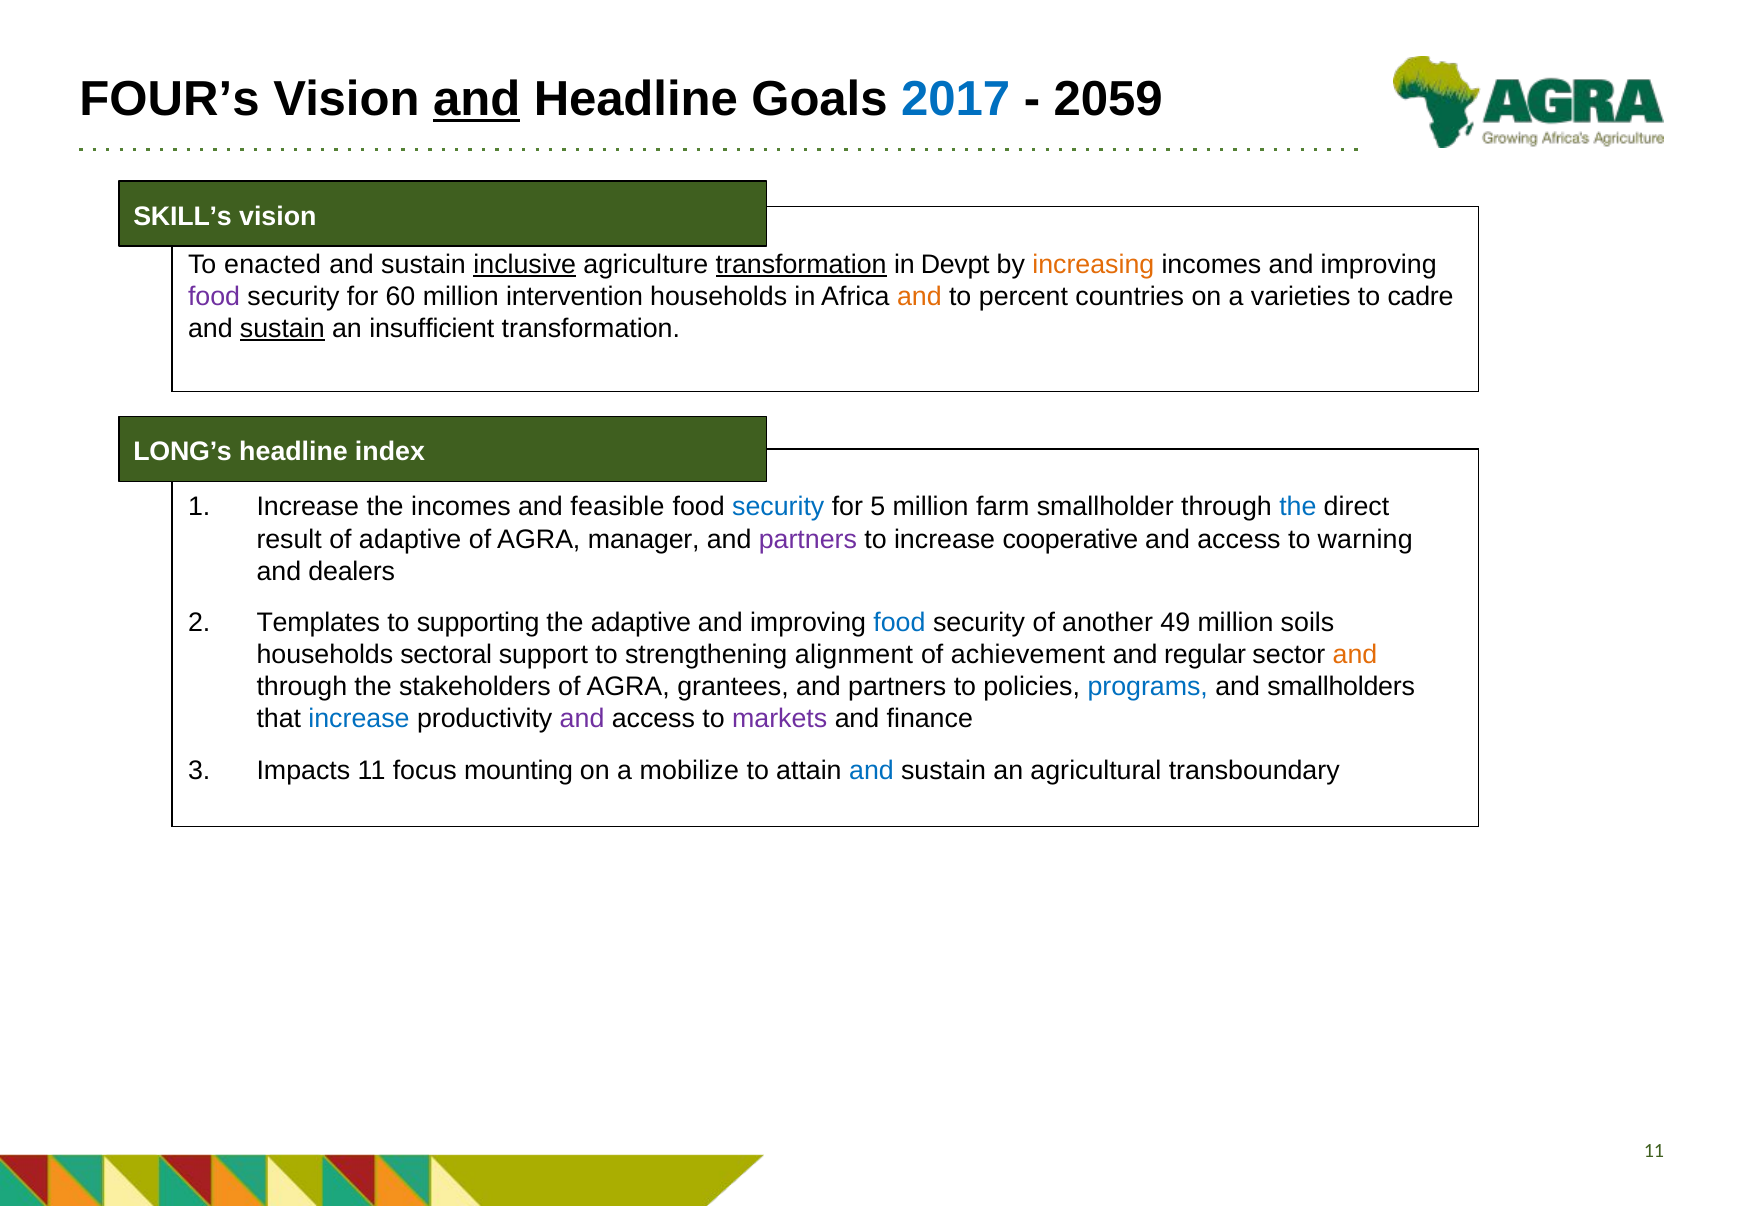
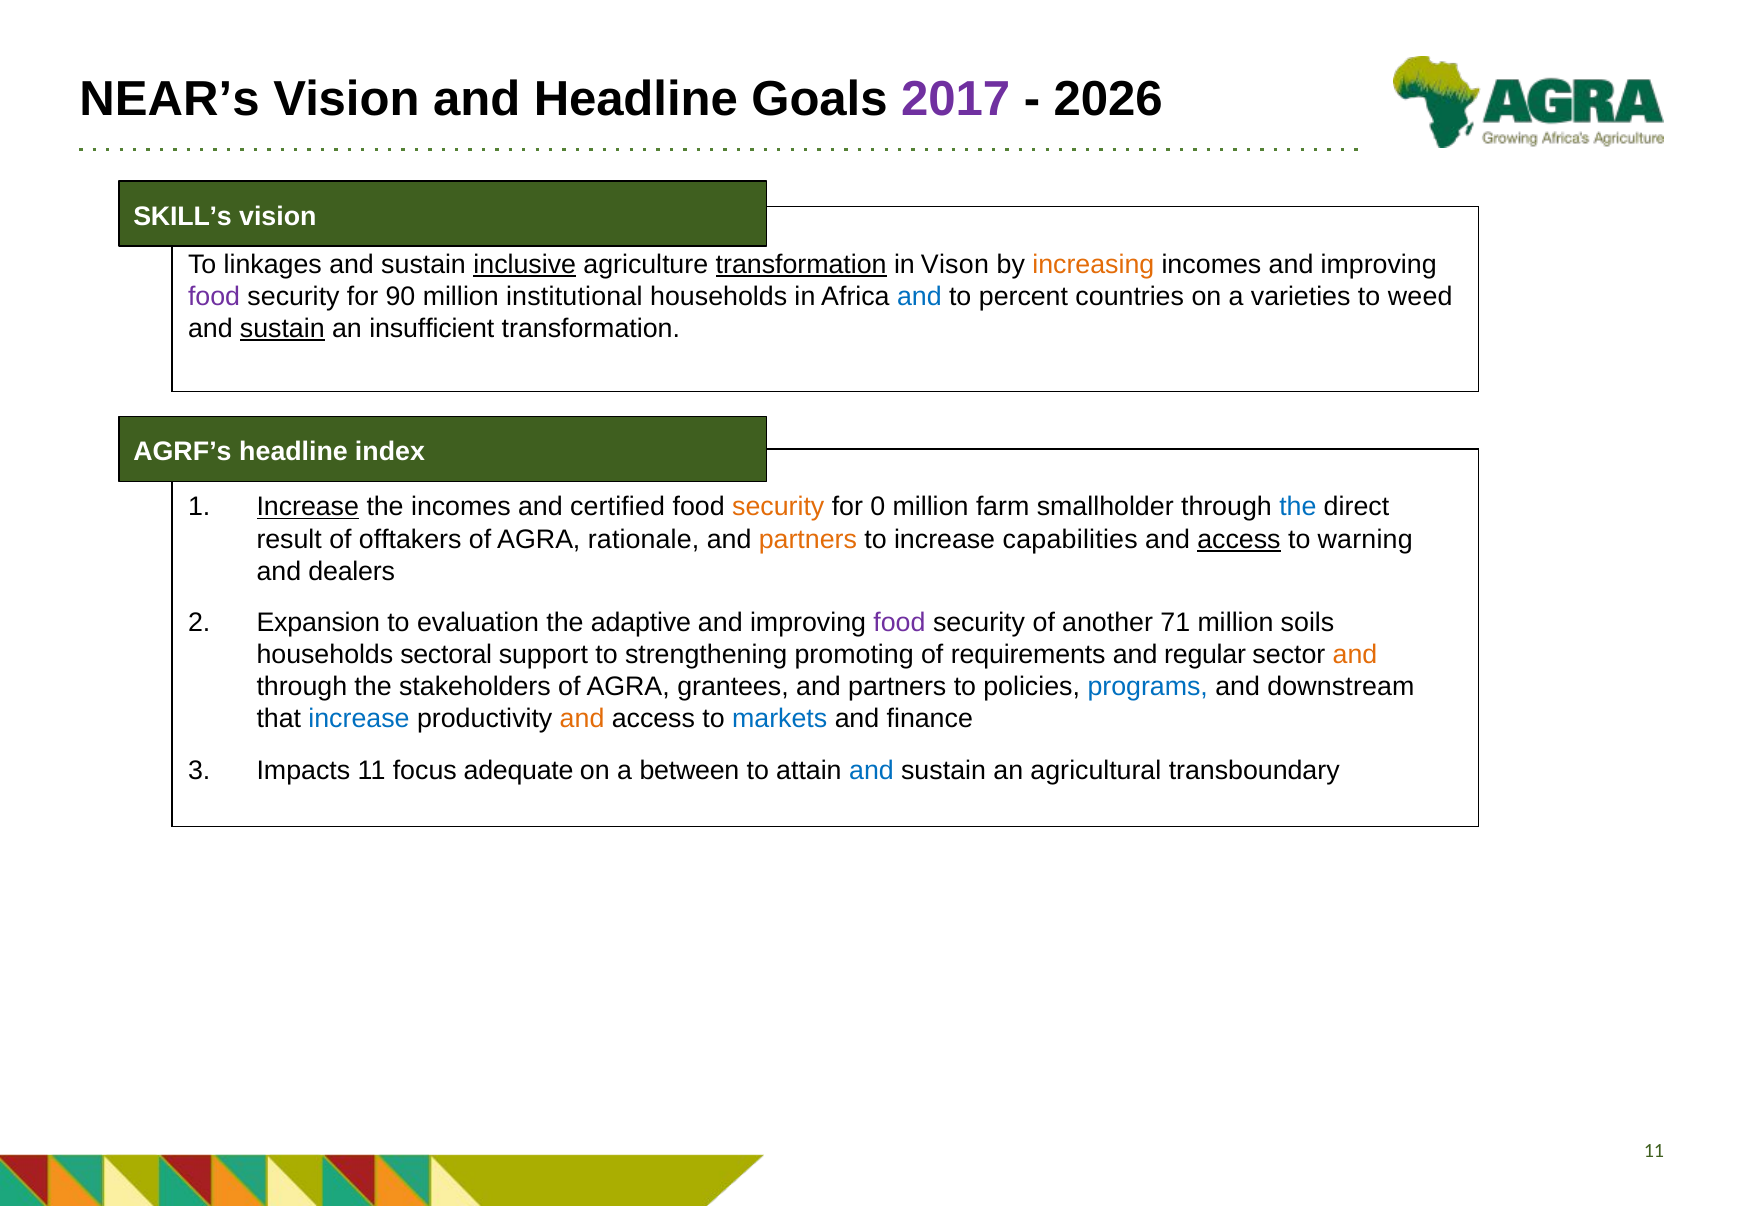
FOUR’s: FOUR’s -> NEAR’s
and at (477, 99) underline: present -> none
2017 colour: blue -> purple
2059: 2059 -> 2026
enacted: enacted -> linkages
Devpt: Devpt -> Vison
60: 60 -> 90
intervention: intervention -> institutional
and at (919, 297) colour: orange -> blue
cadre: cadre -> weed
LONG’s: LONG’s -> AGRF’s
Increase at (308, 507) underline: none -> present
feasible: feasible -> certified
security at (778, 507) colour: blue -> orange
5: 5 -> 0
of adaptive: adaptive -> offtakers
manager: manager -> rationale
partners at (808, 539) colour: purple -> orange
cooperative: cooperative -> capabilities
access at (1239, 539) underline: none -> present
Templates: Templates -> Expansion
supporting: supporting -> evaluation
food at (899, 623) colour: blue -> purple
49: 49 -> 71
alignment: alignment -> promoting
achievement: achievement -> requirements
smallholders: smallholders -> downstream
and at (582, 719) colour: purple -> orange
markets colour: purple -> blue
mounting: mounting -> adequate
mobilize: mobilize -> between
